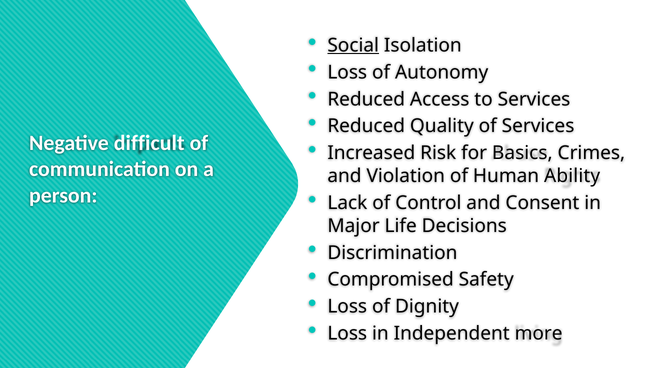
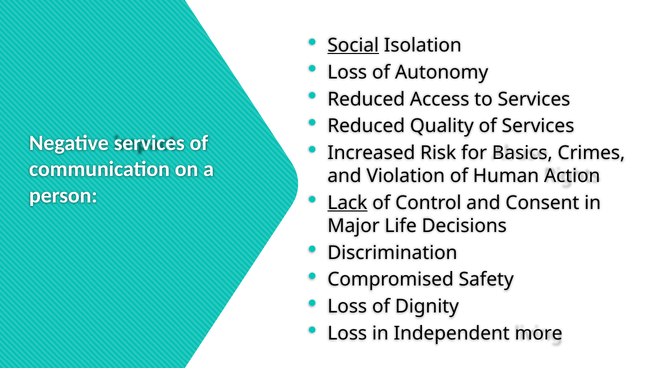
Negative difficult: difficult -> services
Ability: Ability -> Action
Lack underline: none -> present
